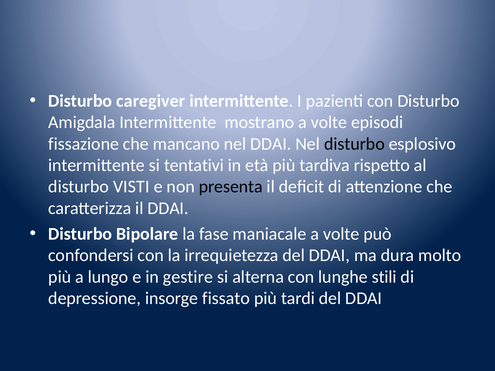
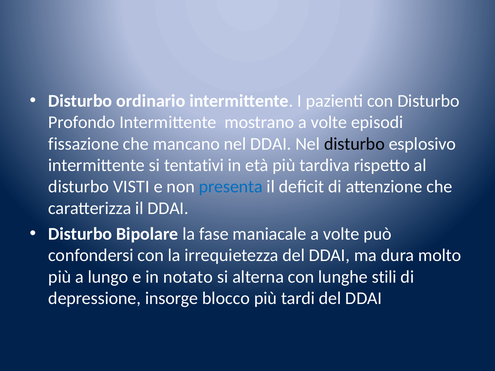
caregiver: caregiver -> ordinario
Amigdala: Amigdala -> Profondo
presenta colour: black -> blue
gestire: gestire -> notato
fissato: fissato -> blocco
